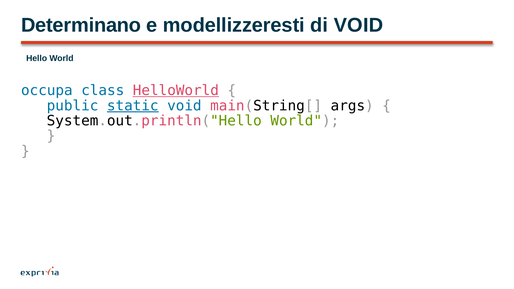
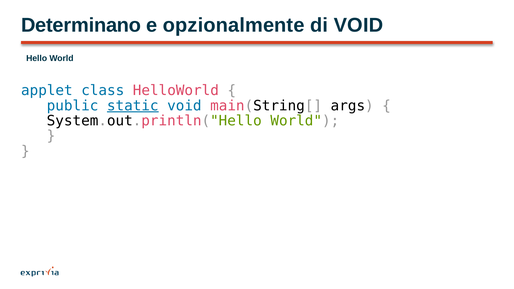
modellizzeresti: modellizzeresti -> opzionalmente
occupa: occupa -> applet
HelloWorld underline: present -> none
